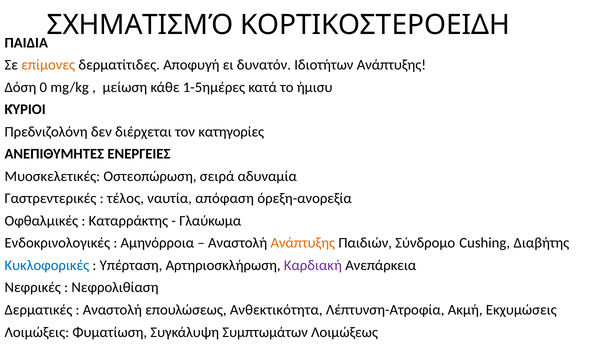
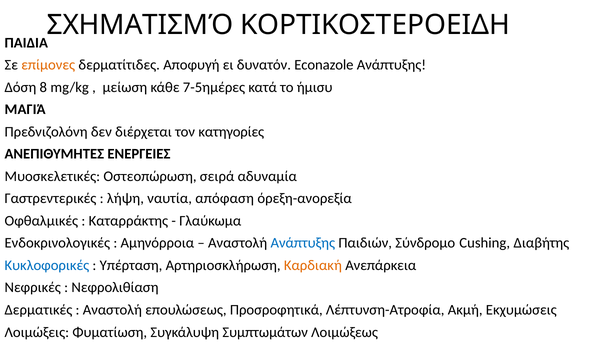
Ιδιοτήτων: Ιδιοτήτων -> Econazole
0: 0 -> 8
1-5ημέρες: 1-5ημέρες -> 7-5ημέρες
ΚΎΡΙΟΙ: ΚΎΡΙΟΙ -> ΜΑΓΙΆ
τέλος: τέλος -> λήψη
Ανάπτυξης at (303, 243) colour: orange -> blue
Καρδιακή colour: purple -> orange
Ανθεκτικότητα: Ανθεκτικότητα -> Προσροφητικά
